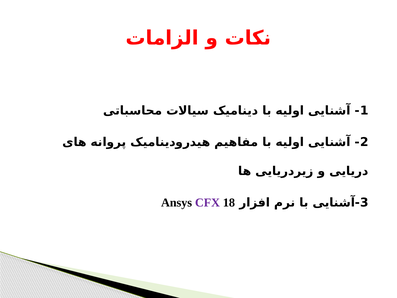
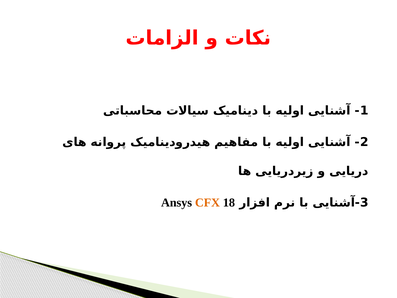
CFX colour: purple -> orange
